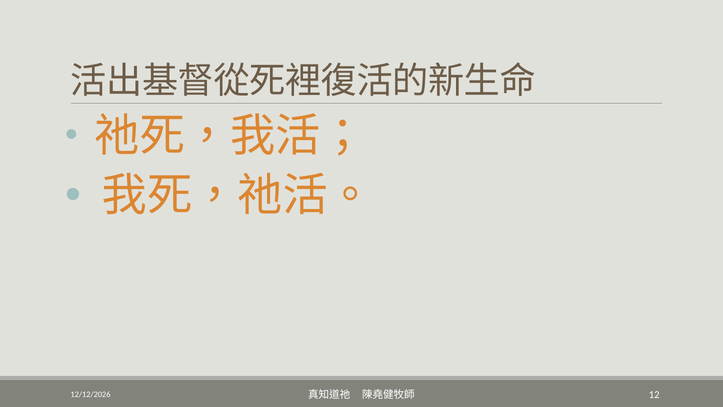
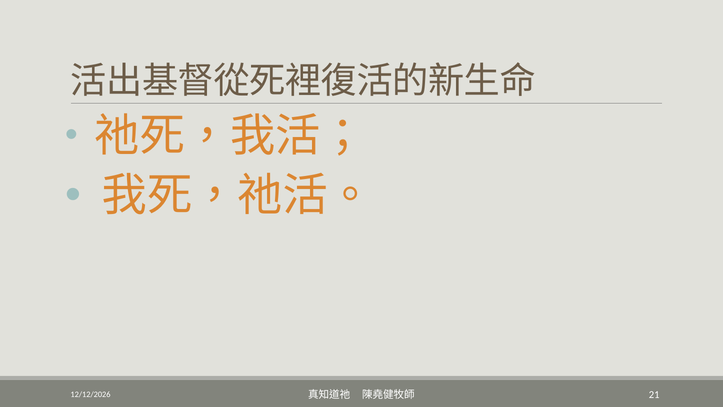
12: 12 -> 21
